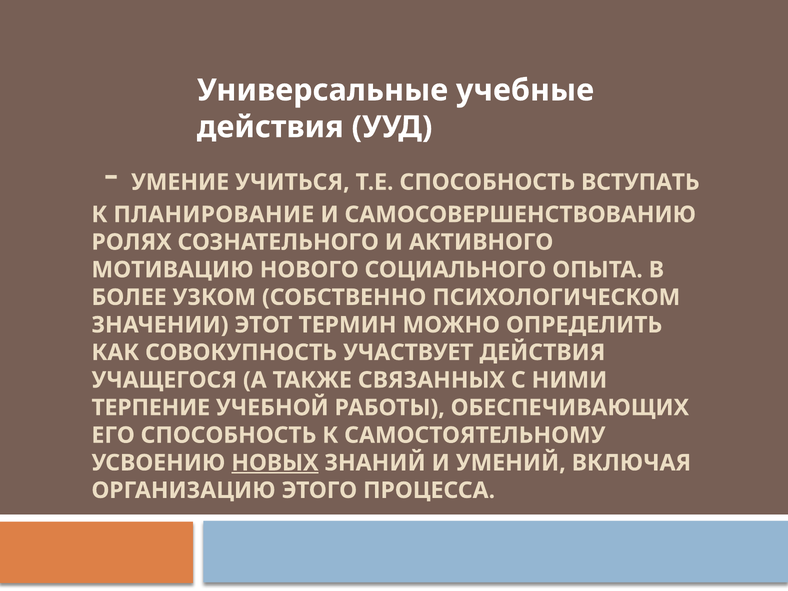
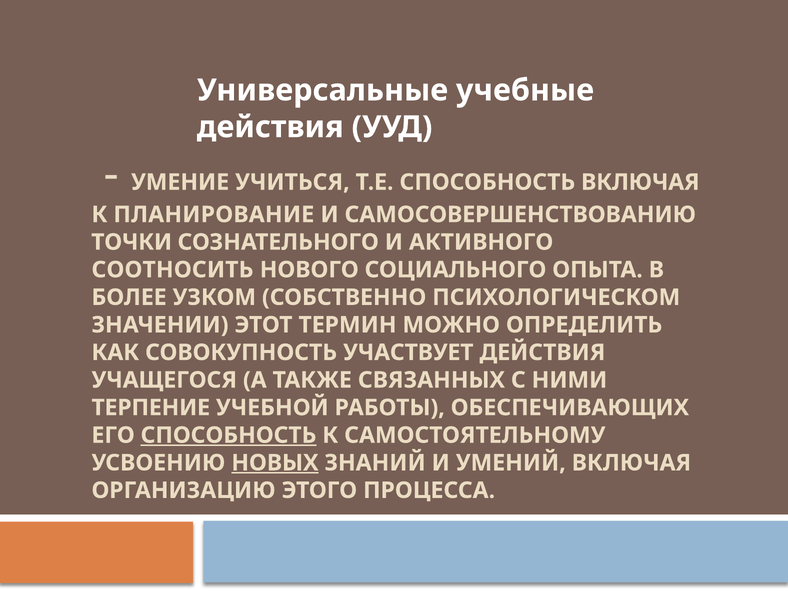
СПОСОБНОСТЬ ВСТУПАТЬ: ВСТУПАТЬ -> ВКЛЮЧАЯ
РОЛЯХ: РОЛЯХ -> ТОЧКИ
МОТИВАЦИЮ: МОТИВАЦИЮ -> СООТНОСИТЬ
СПОСОБНОСТЬ at (229, 435) underline: none -> present
